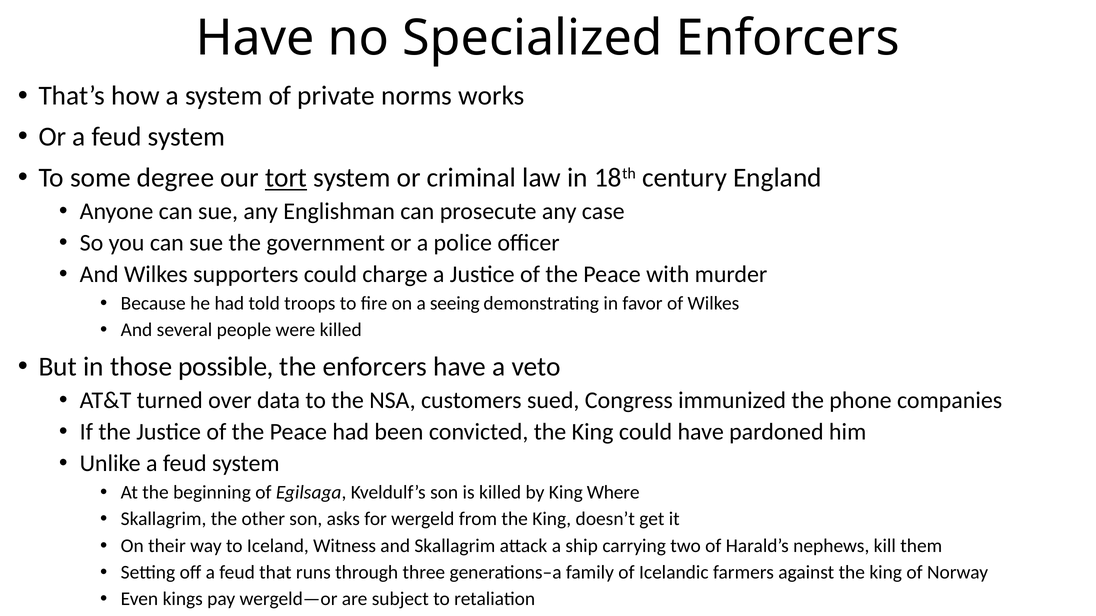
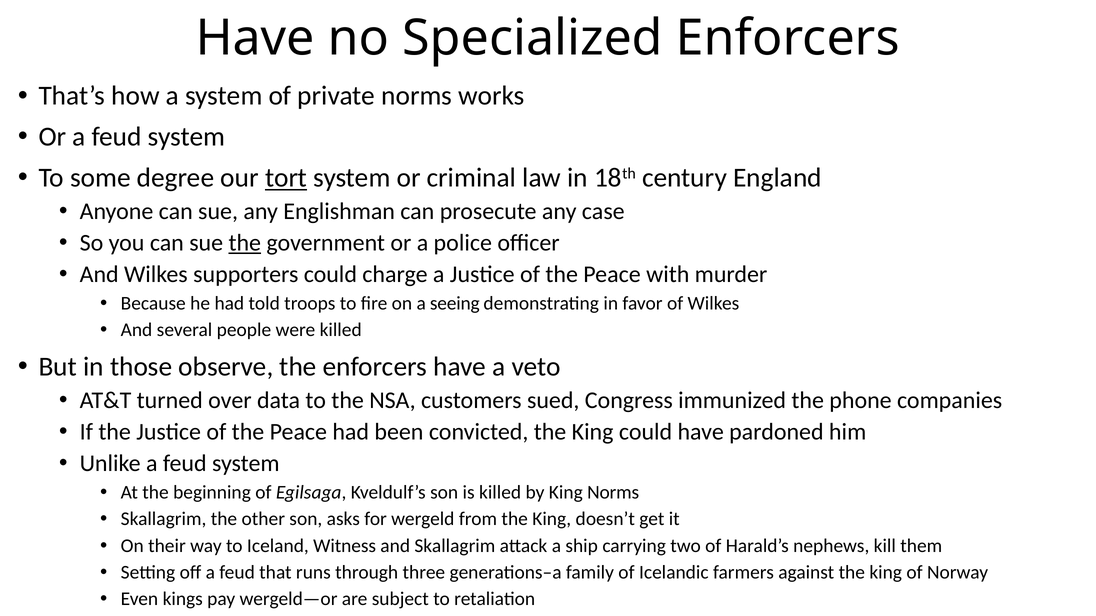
the at (245, 243) underline: none -> present
possible: possible -> observe
King Where: Where -> Norms
